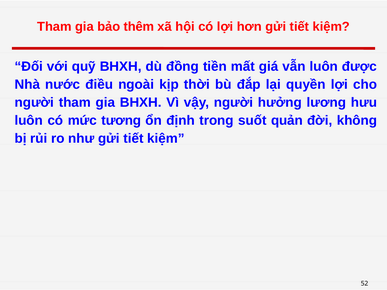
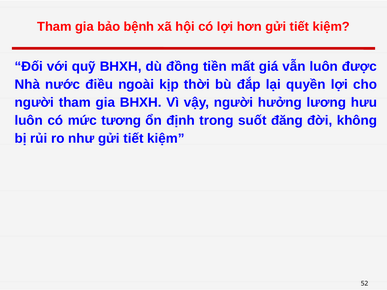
thêm: thêm -> bệnh
quản: quản -> đăng
